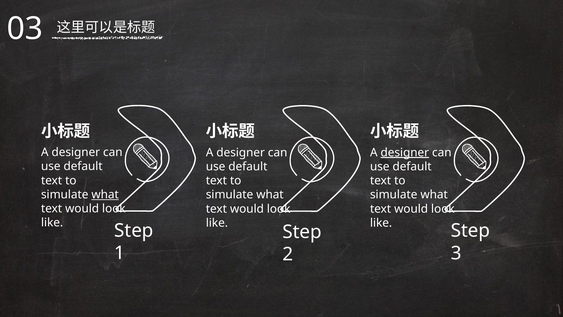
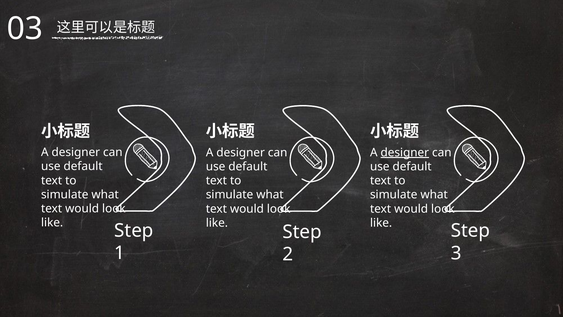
what at (105, 194) underline: present -> none
